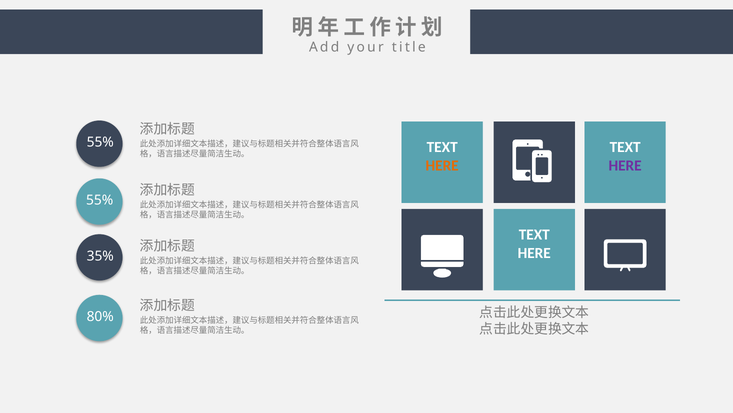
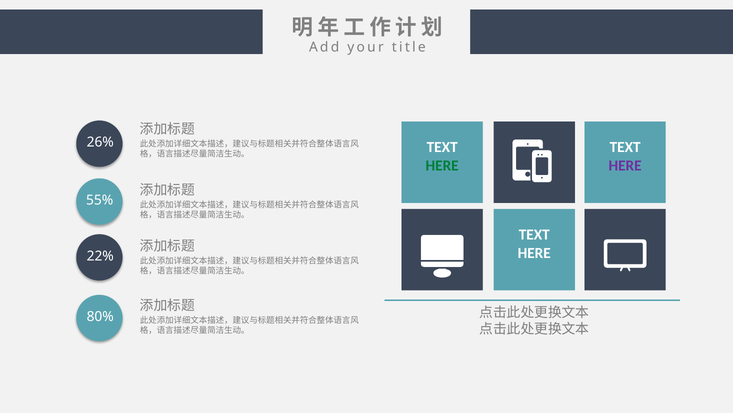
55% at (100, 142): 55% -> 26%
HERE at (442, 165) colour: orange -> green
35%: 35% -> 22%
